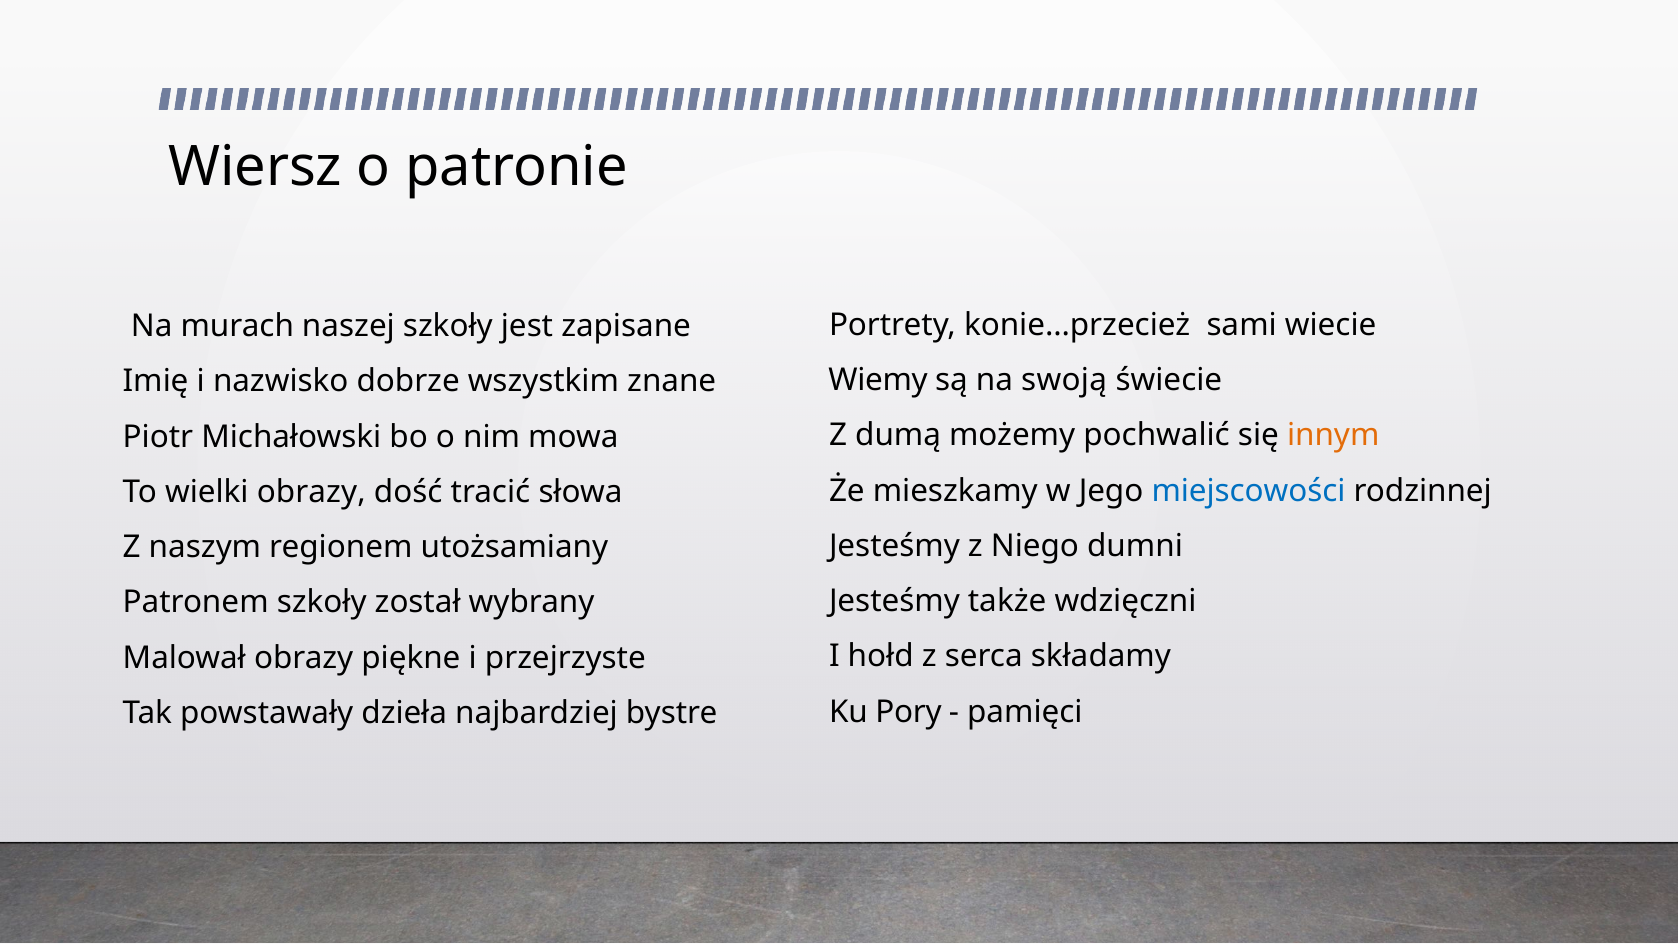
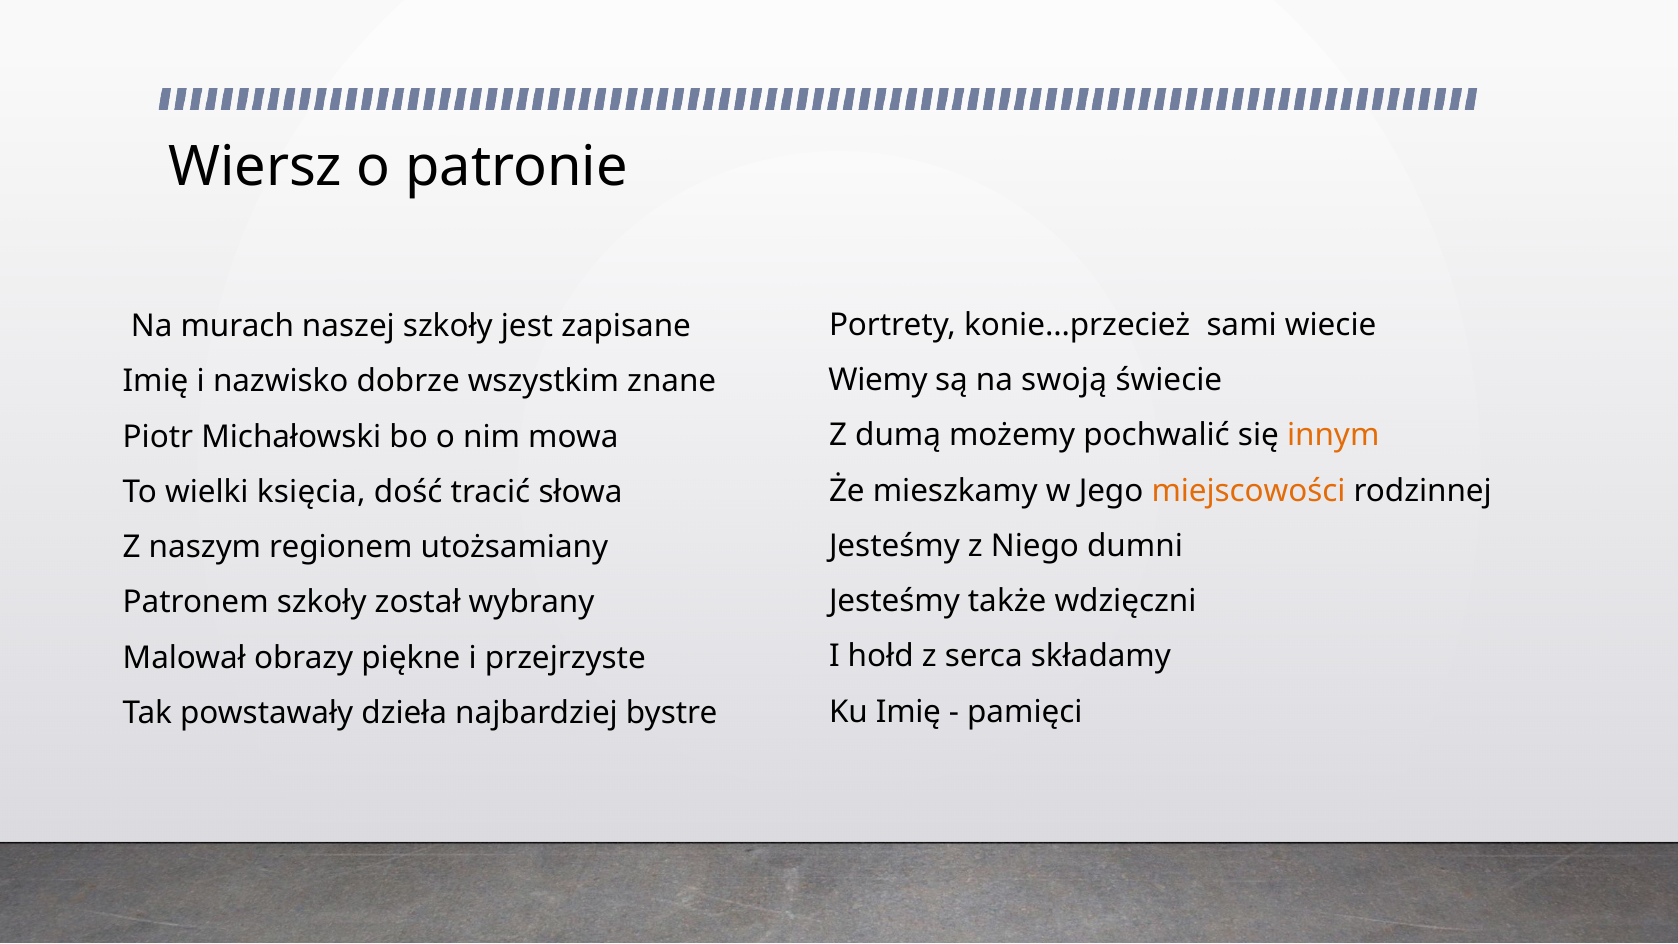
miejscowości colour: blue -> orange
wielki obrazy: obrazy -> księcia
Ku Pory: Pory -> Imię
